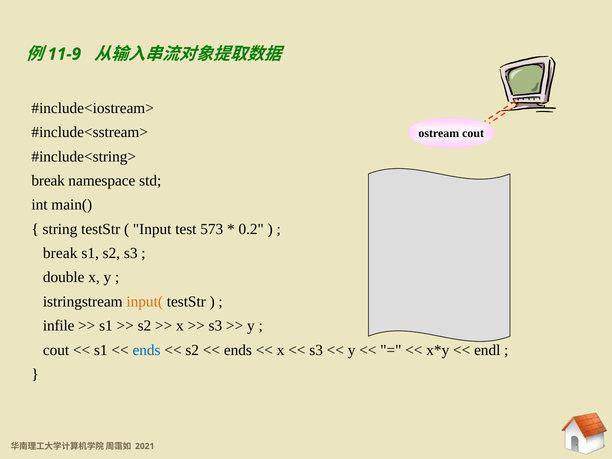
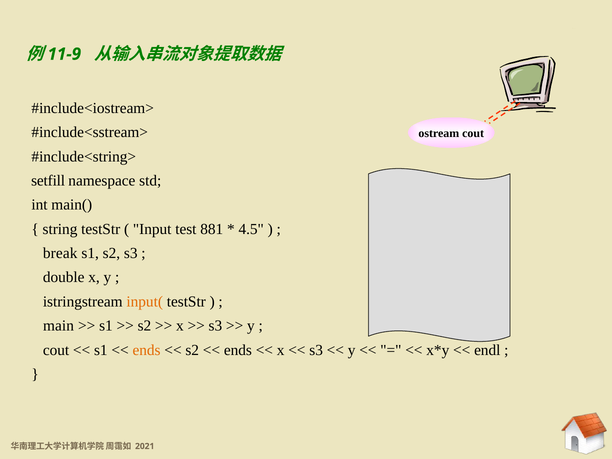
break at (48, 181): break -> setfill
573: 573 -> 881
0.2: 0.2 -> 4.5
infile: infile -> main
ends at (147, 350) colour: blue -> orange
